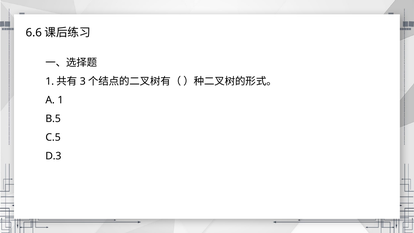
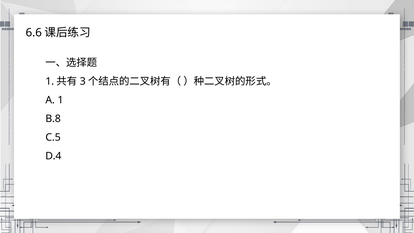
B.5: B.5 -> B.8
D.3: D.3 -> D.4
